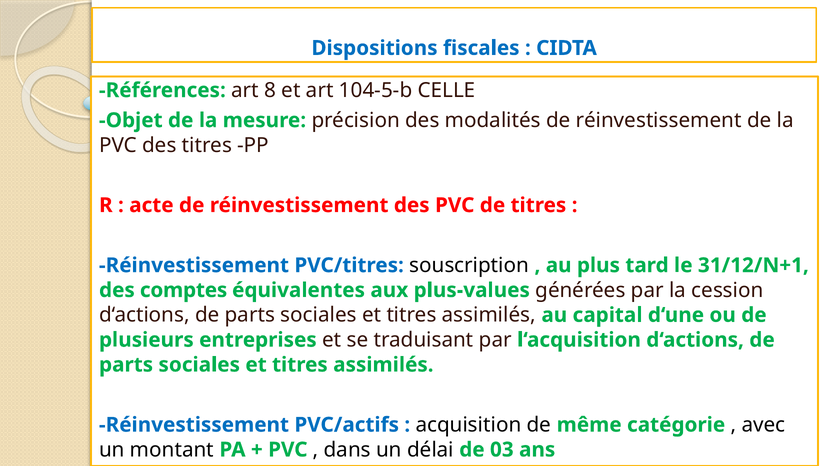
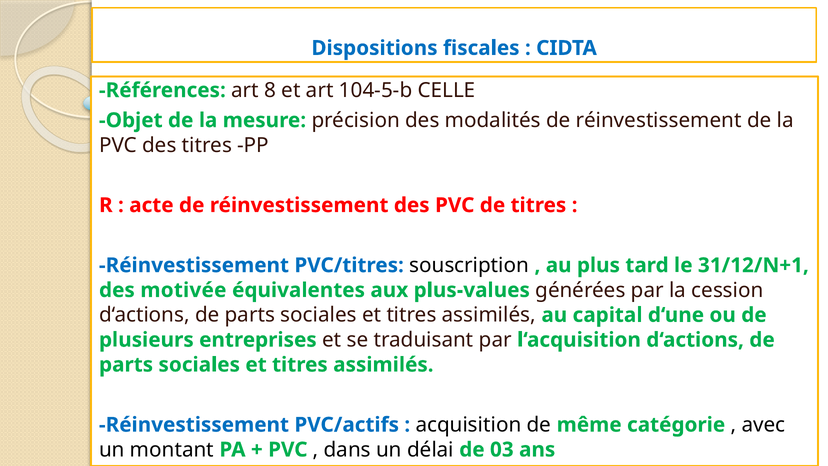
comptes: comptes -> motivée
